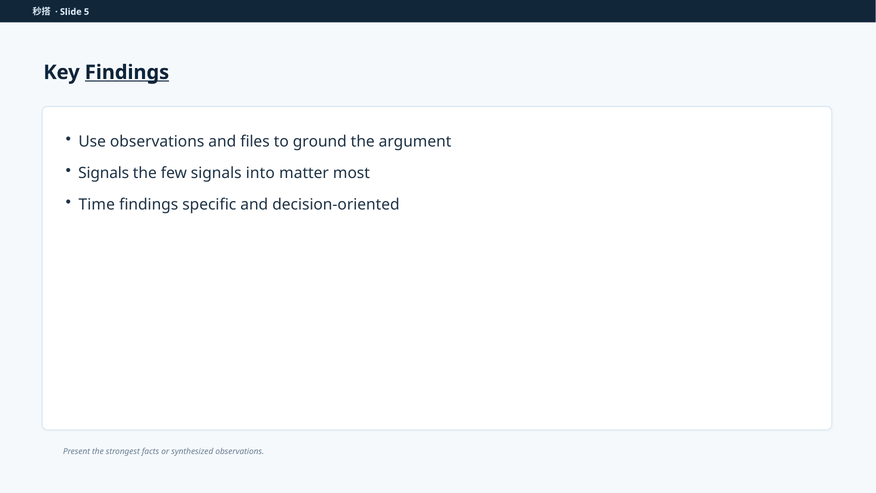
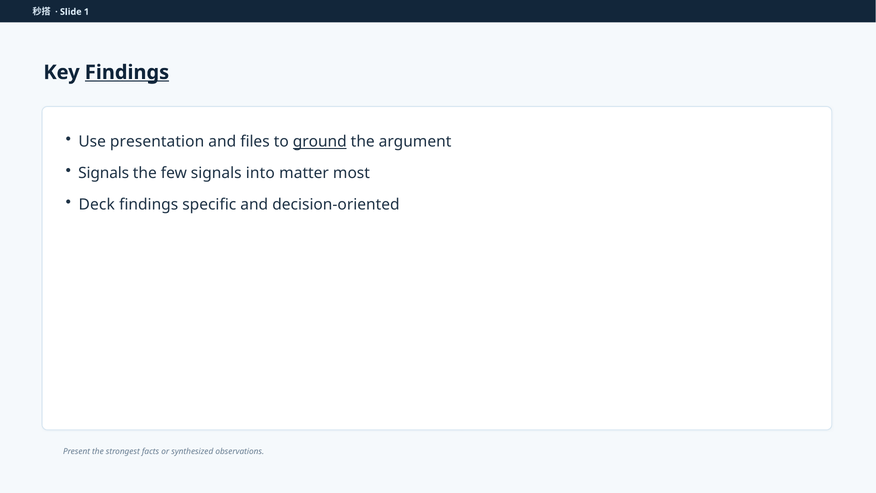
5: 5 -> 1
Use observations: observations -> presentation
ground underline: none -> present
Time: Time -> Deck
